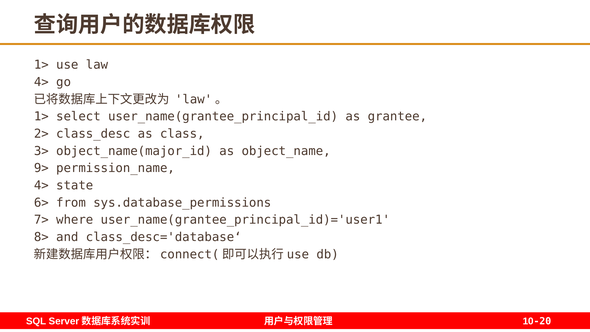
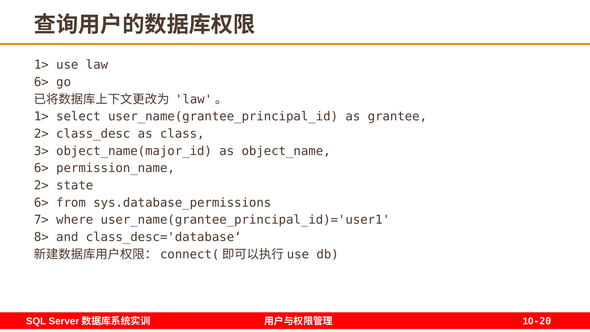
4> at (41, 82): 4> -> 6>
9> at (41, 168): 9> -> 6>
4> at (41, 185): 4> -> 2>
